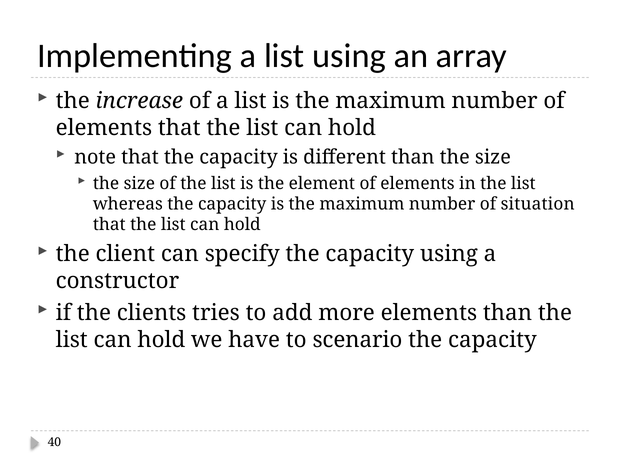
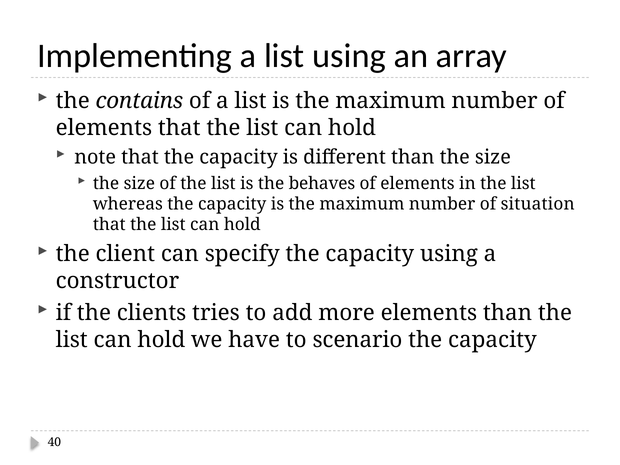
increase: increase -> contains
element: element -> behaves
